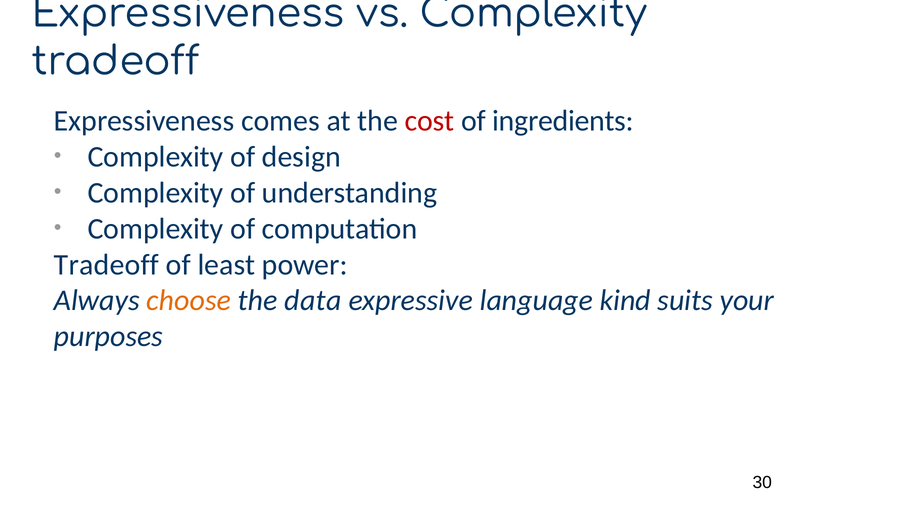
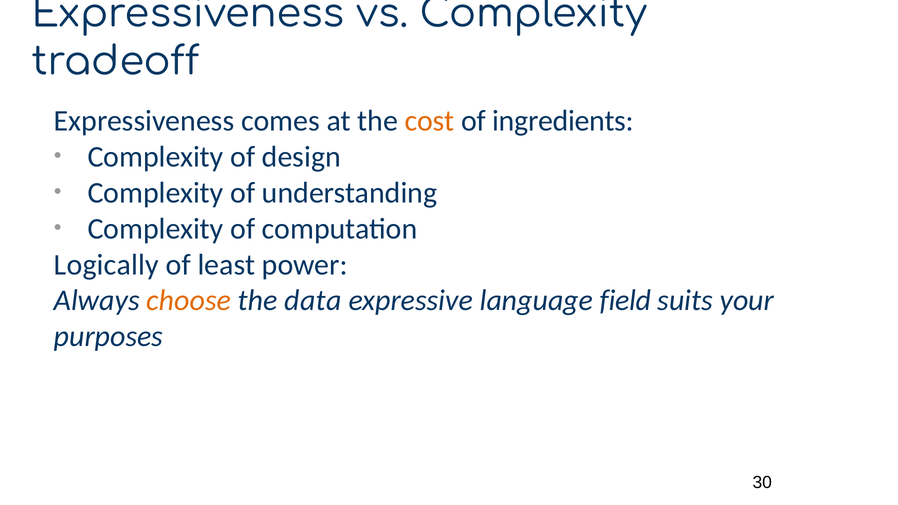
cost colour: red -> orange
Tradeoff at (106, 265): Tradeoff -> Logically
kind: kind -> field
